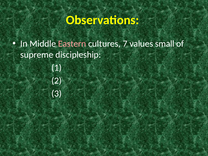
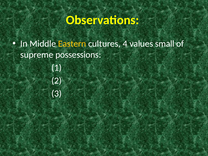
Eastern colour: pink -> yellow
7: 7 -> 4
discipleship: discipleship -> possessions
